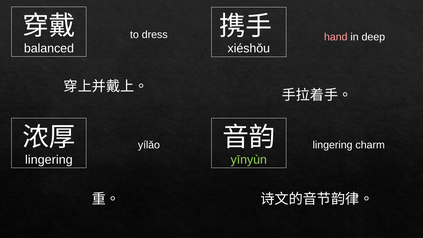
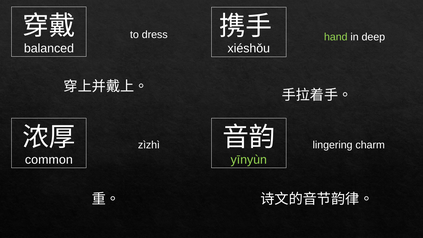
hand colour: pink -> light green
yílǎo: yílǎo -> zìzhì
lingering at (49, 160): lingering -> common
